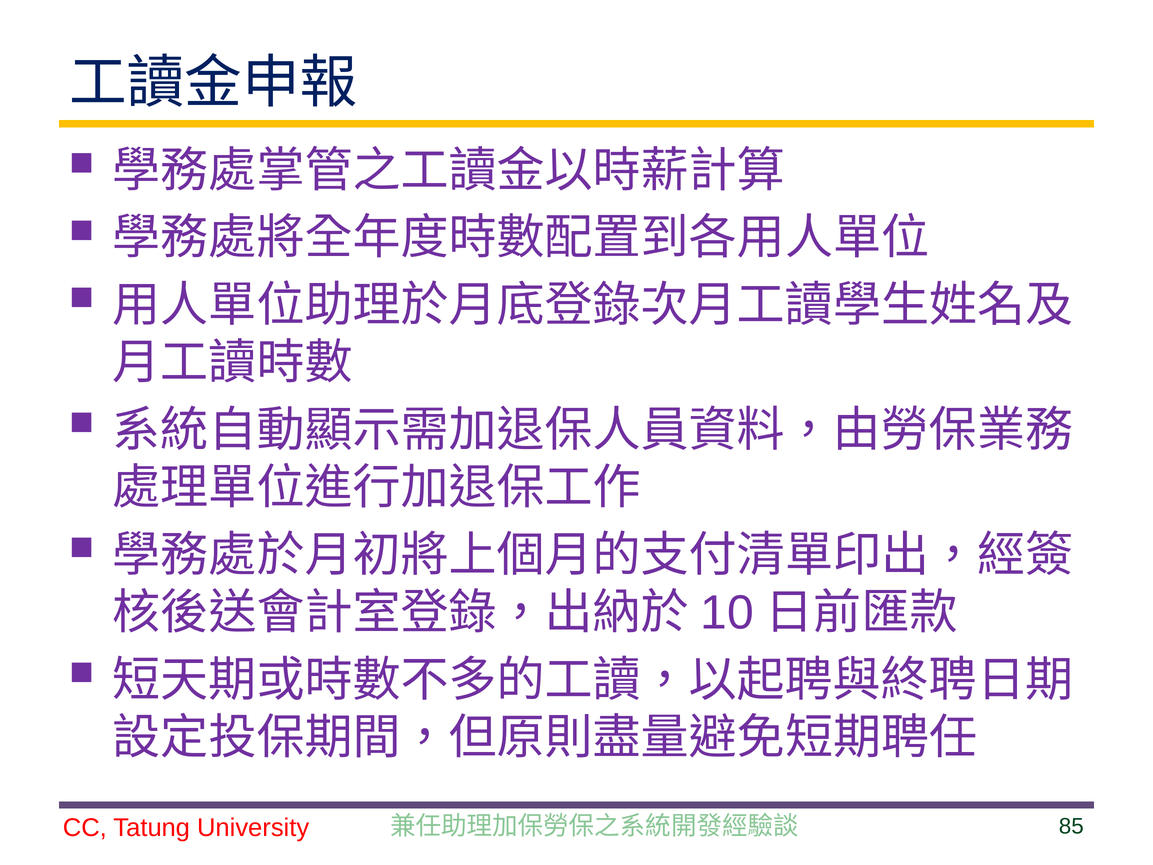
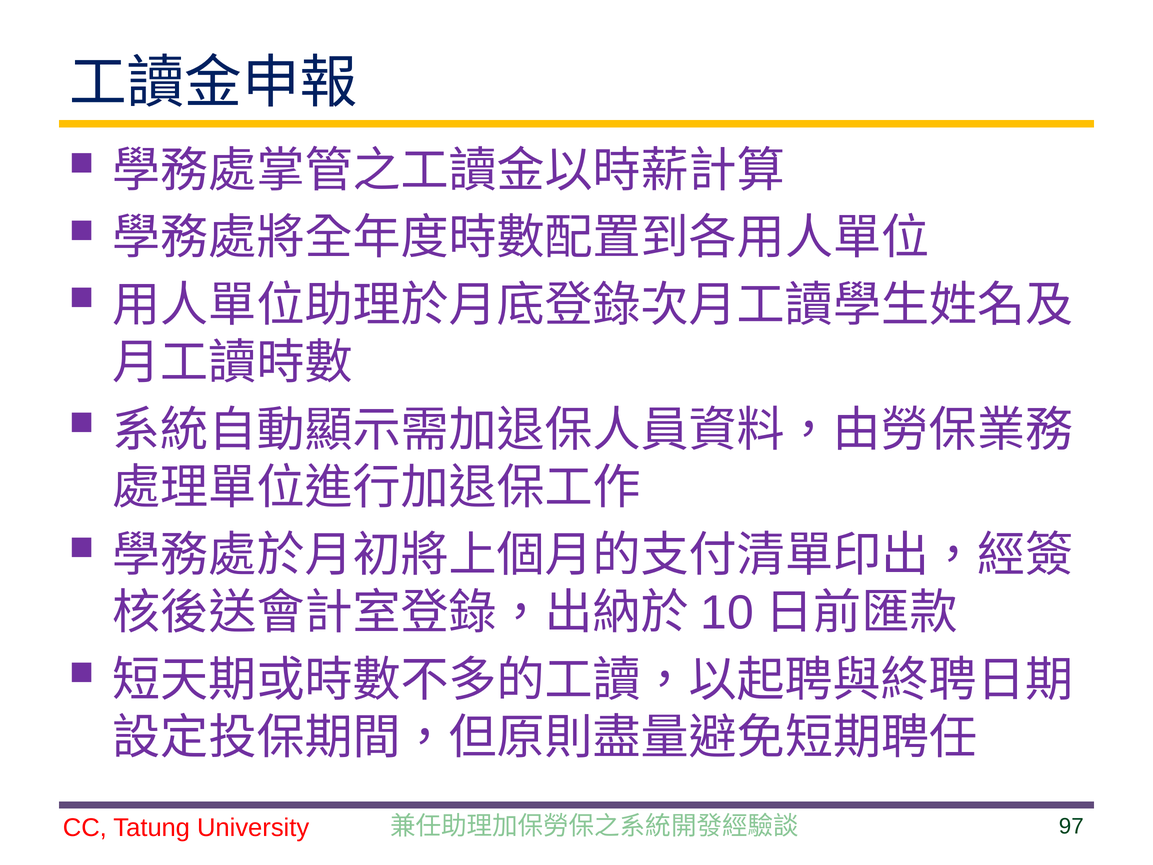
85: 85 -> 97
